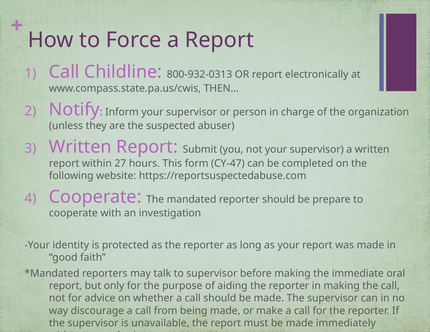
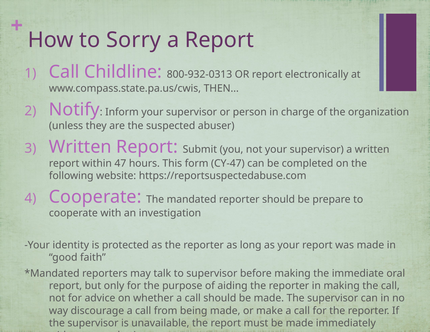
Force: Force -> Sorry
27: 27 -> 47
